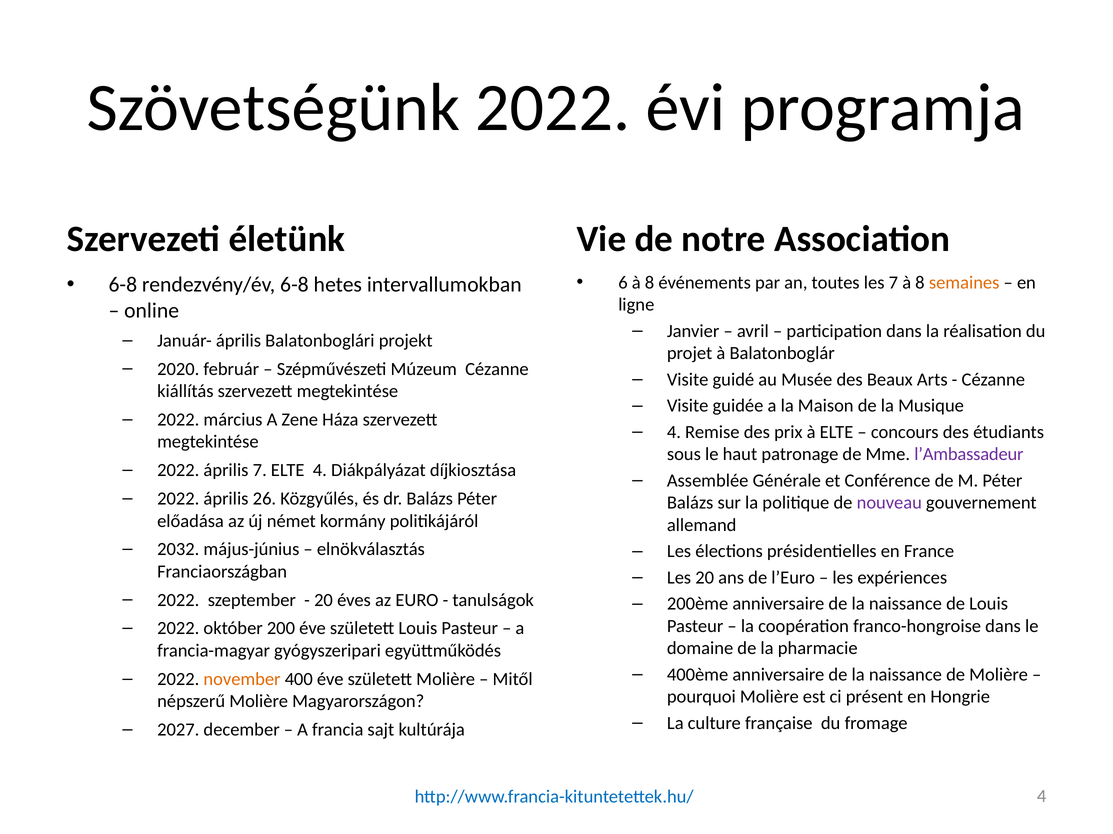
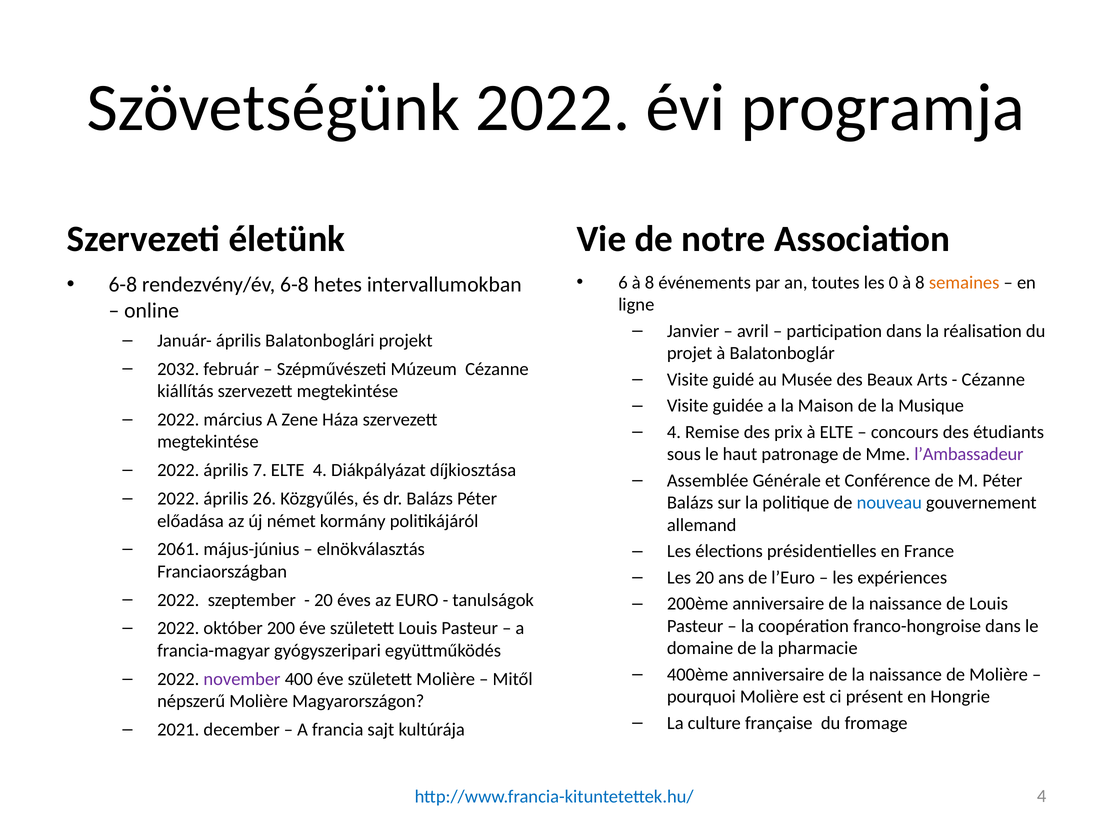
les 7: 7 -> 0
2020: 2020 -> 2032
nouveau colour: purple -> blue
2032: 2032 -> 2061
november colour: orange -> purple
2027: 2027 -> 2021
